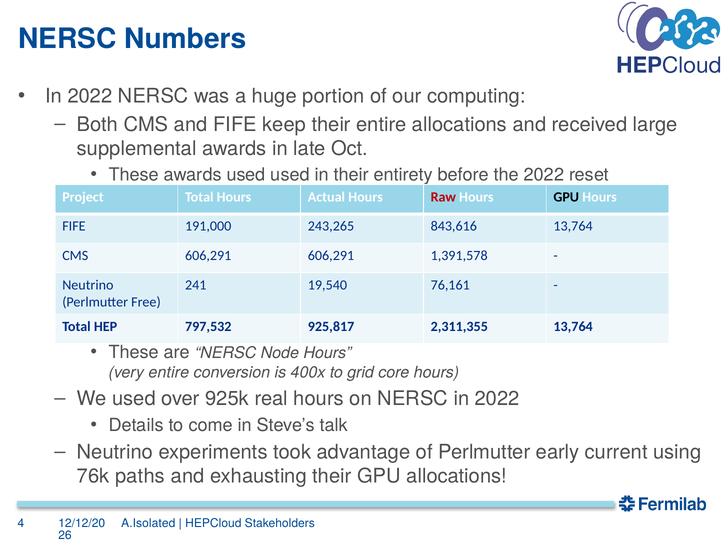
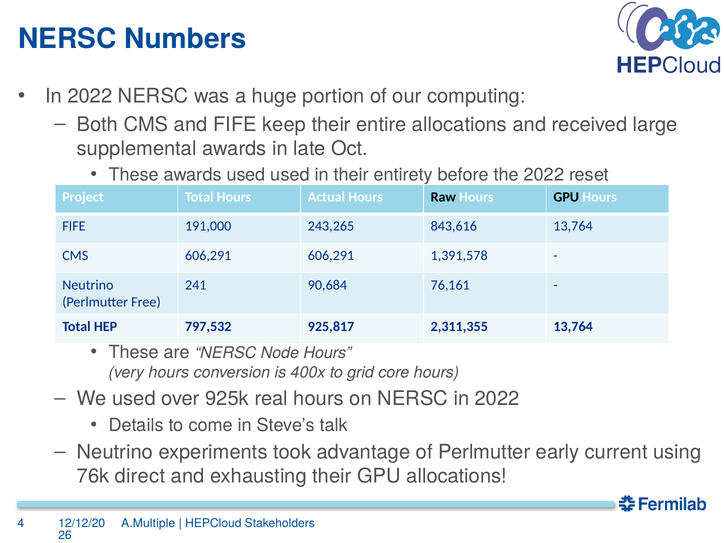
Raw colour: red -> black
19,540: 19,540 -> 90,684
very entire: entire -> hours
paths: paths -> direct
A.Isolated: A.Isolated -> A.Multiple
